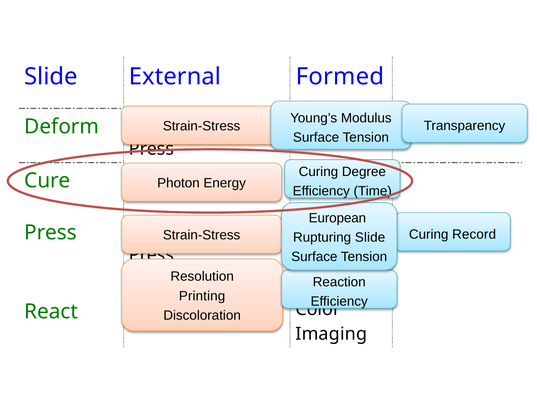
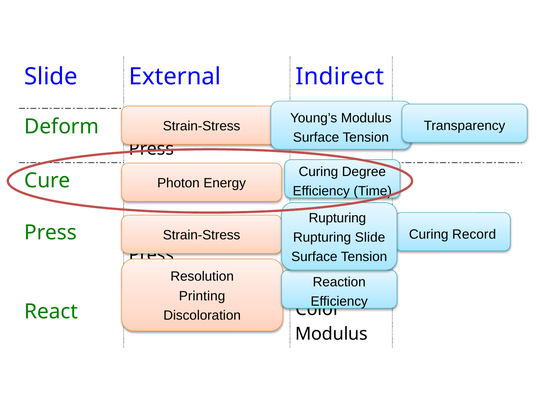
External Formed: Formed -> Indirect
European at (337, 218): European -> Rupturing
Imaging at (331, 334): Imaging -> Modulus
